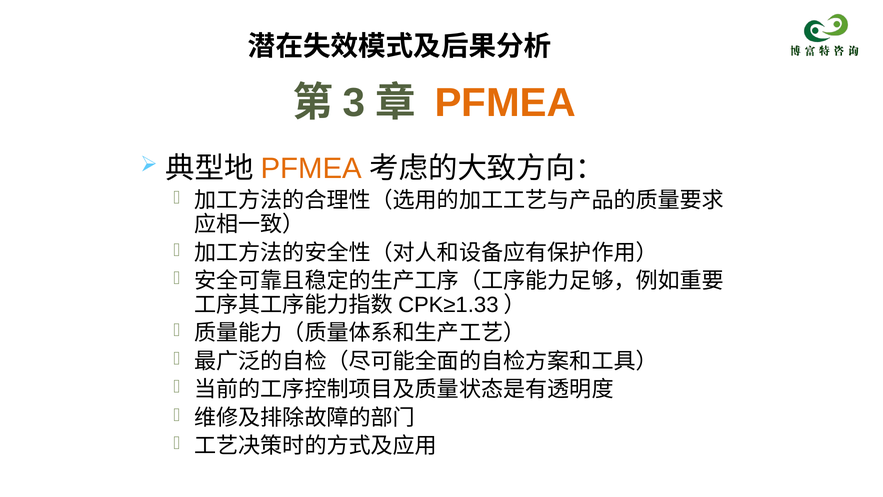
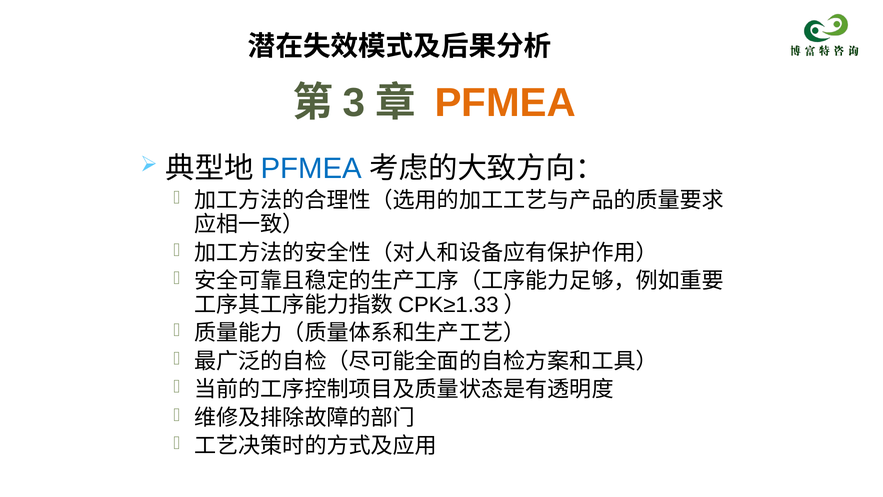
PFMEA at (311, 168) colour: orange -> blue
